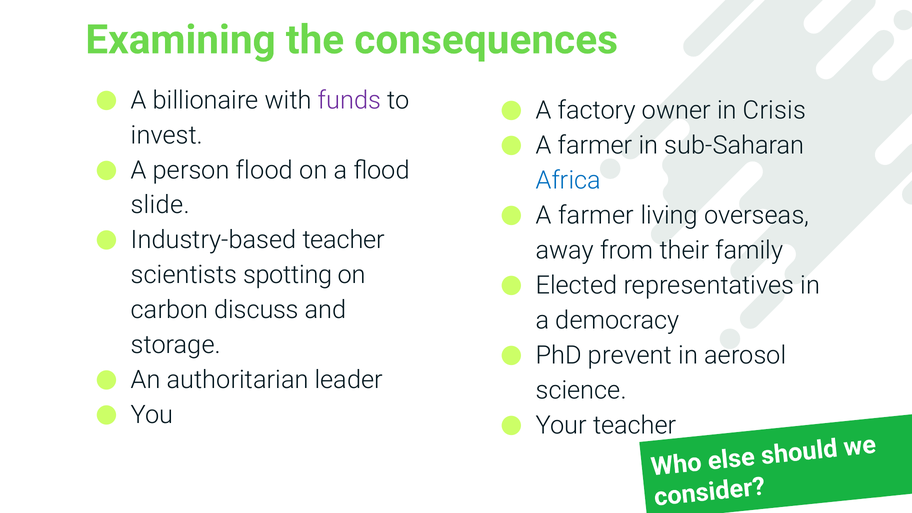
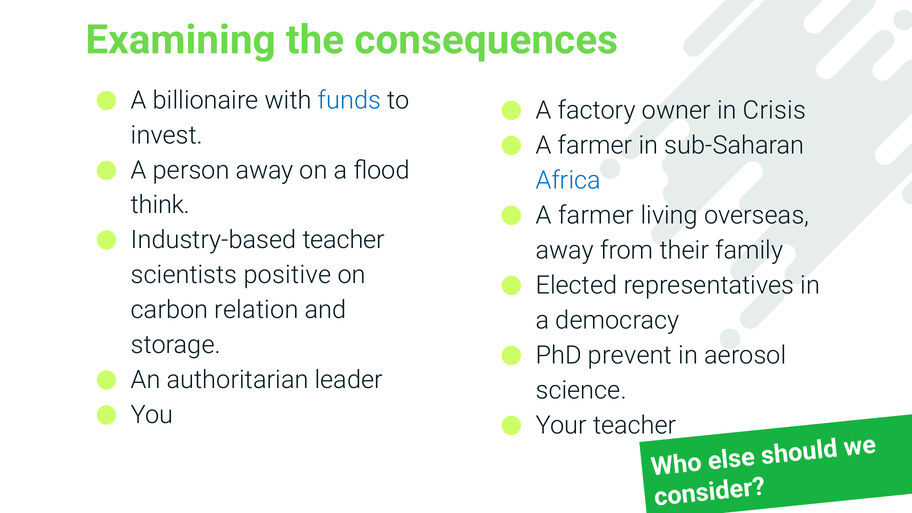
funds colour: purple -> blue
person flood: flood -> away
slide: slide -> think
spotting: spotting -> positive
discuss: discuss -> relation
